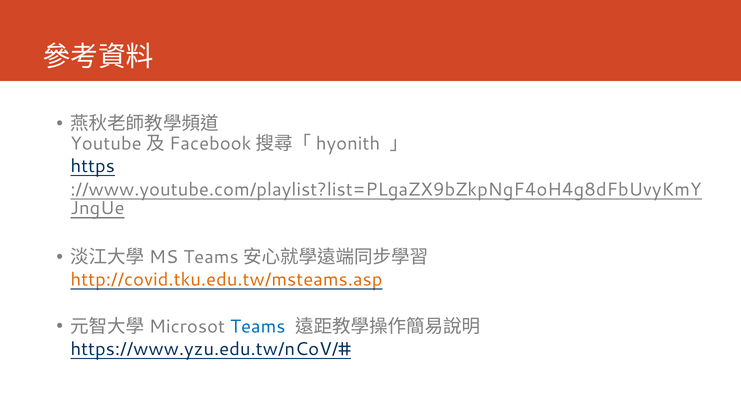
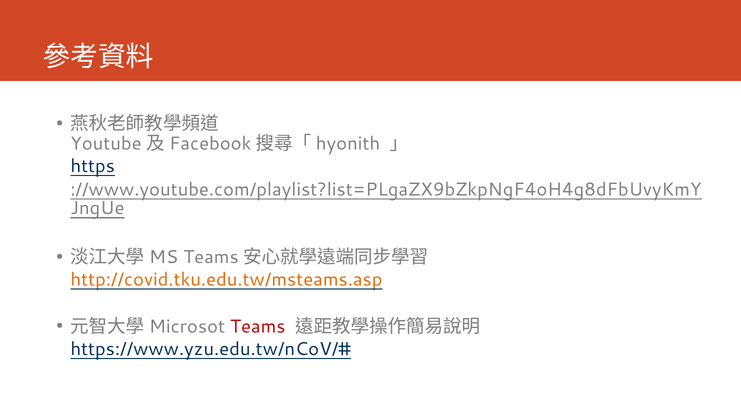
Teams colour: blue -> red
